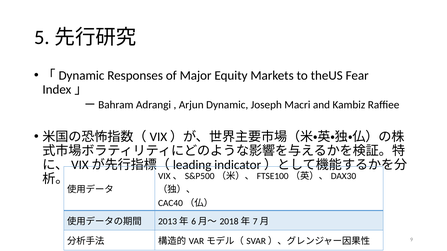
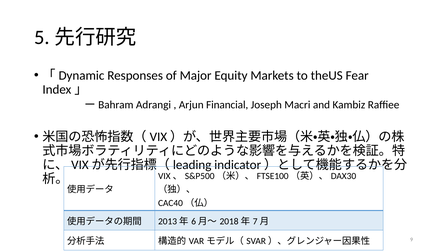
Dynamic: Dynamic -> Financial
